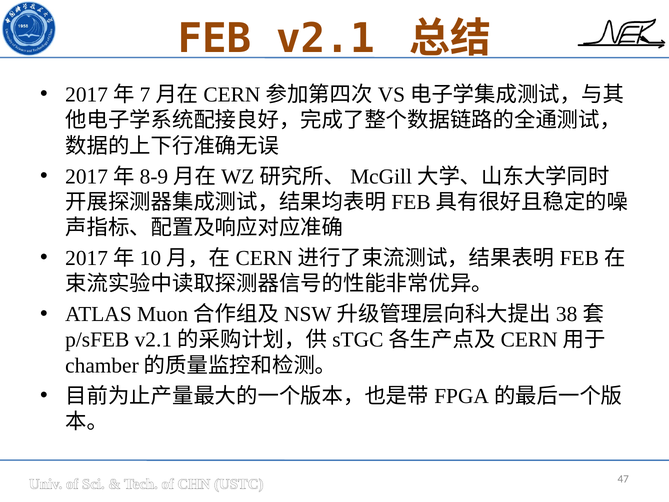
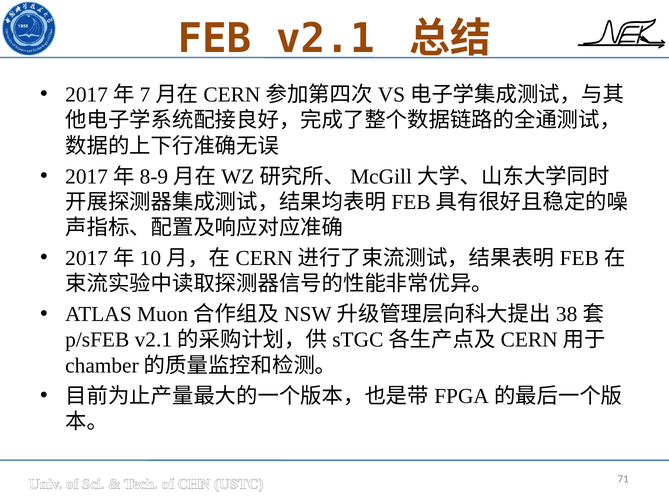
47: 47 -> 71
